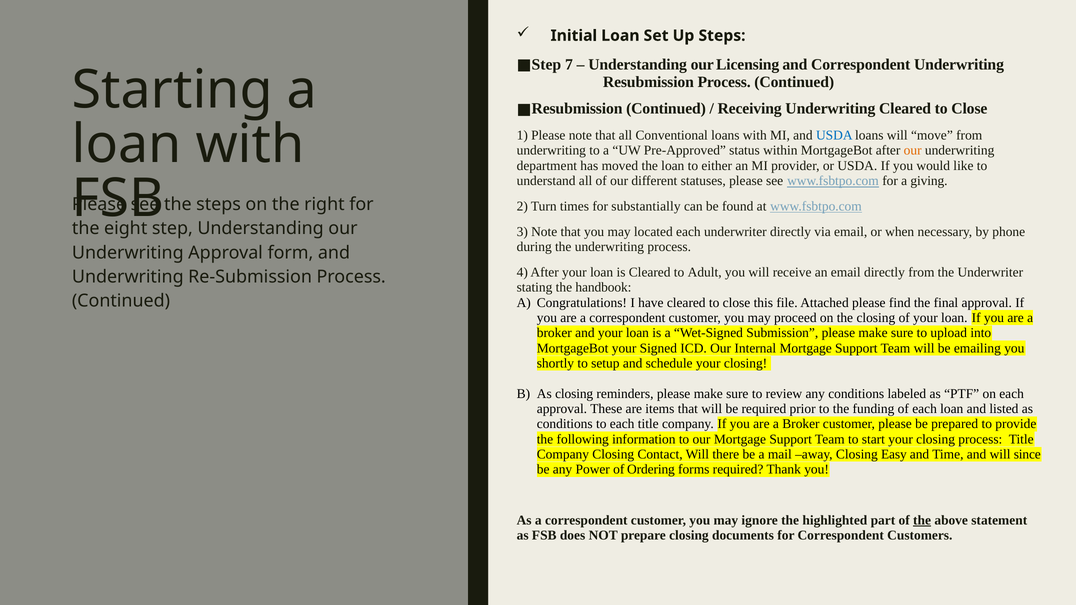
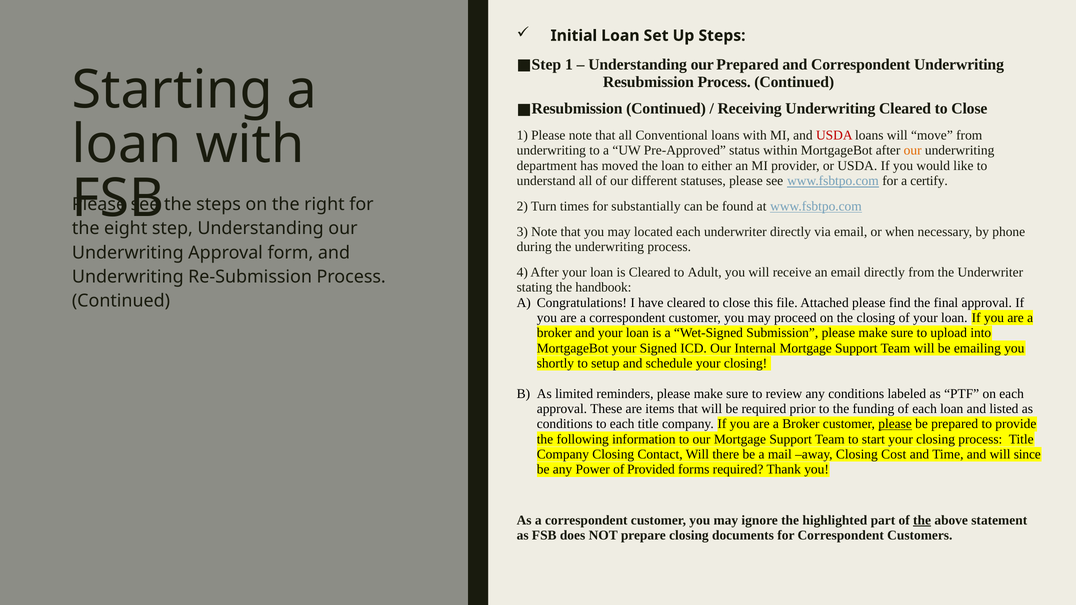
7 at (569, 64): 7 -> 1
our Licensing: Licensing -> Prepared
USDA at (834, 135) colour: blue -> red
giving: giving -> certify
As closing: closing -> limited
please at (895, 424) underline: none -> present
Easy: Easy -> Cost
Ordering: Ordering -> Provided
